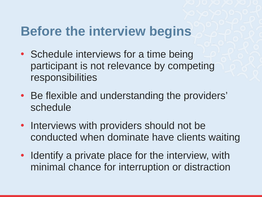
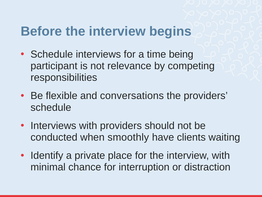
understanding: understanding -> conversations
dominate: dominate -> smoothly
